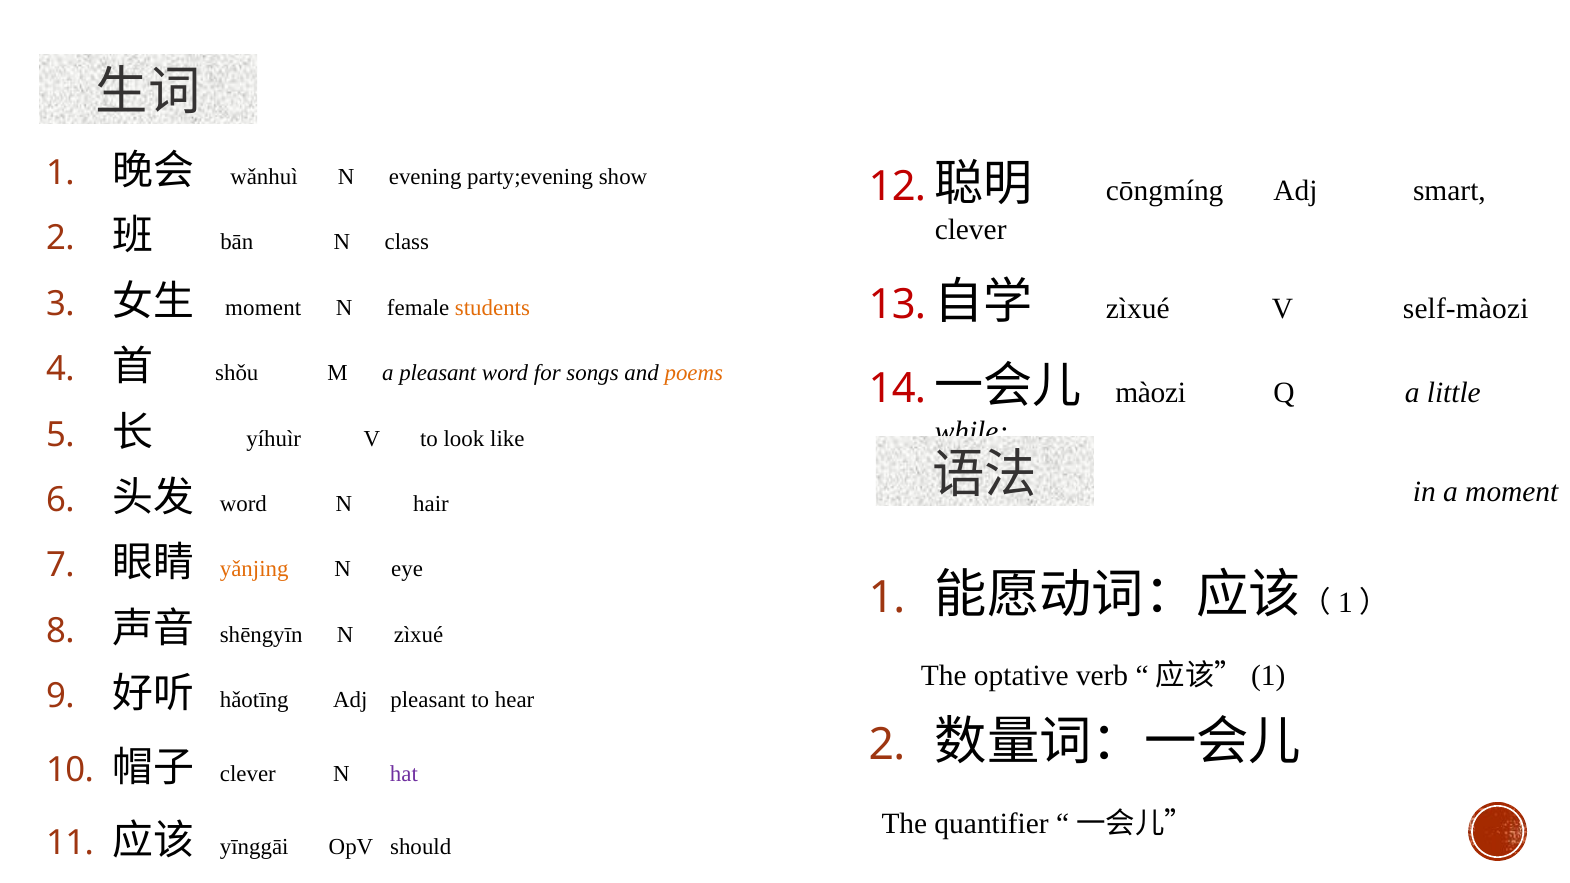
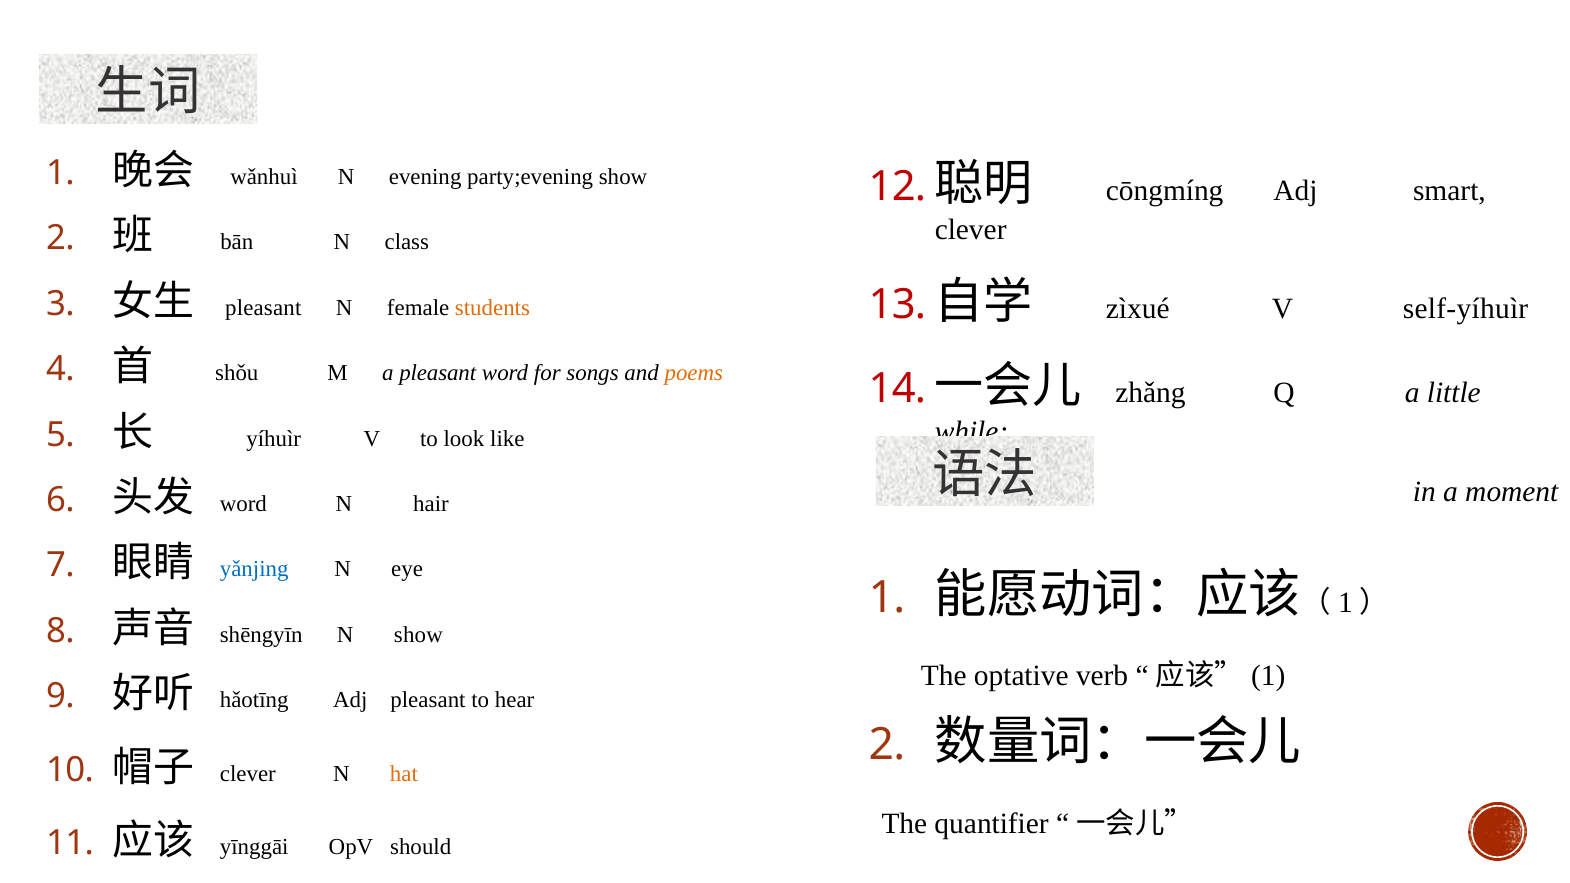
self-màozi: self-màozi -> self-yíhuìr
moment at (263, 308): moment -> pleasant
màozi: màozi -> zhǎng
yǎnjing colour: orange -> blue
N zìxué: zìxué -> show
hat colour: purple -> orange
